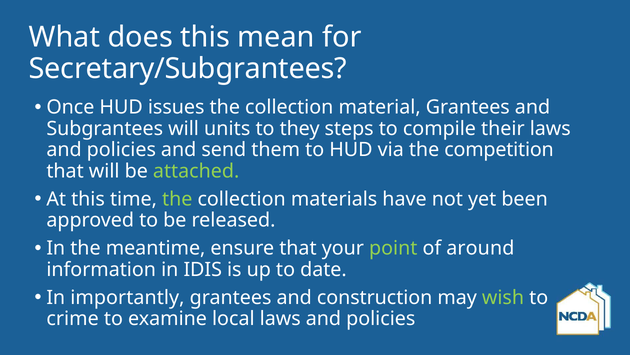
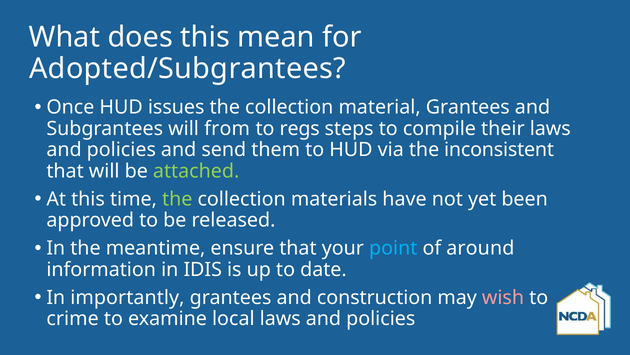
Secretary/Subgrantees: Secretary/Subgrantees -> Adopted/Subgrantees
units: units -> from
they: they -> regs
competition: competition -> inconsistent
point colour: light green -> light blue
wish colour: light green -> pink
